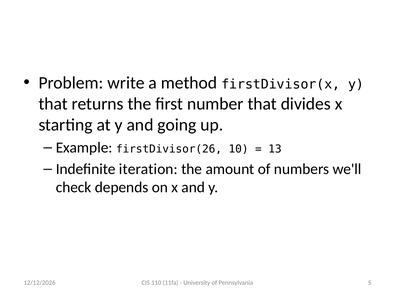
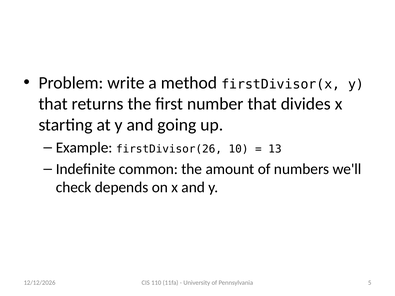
iteration: iteration -> common
